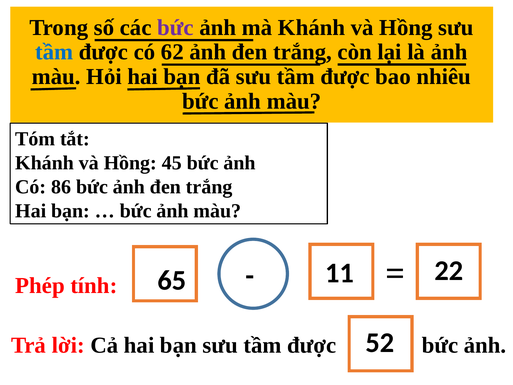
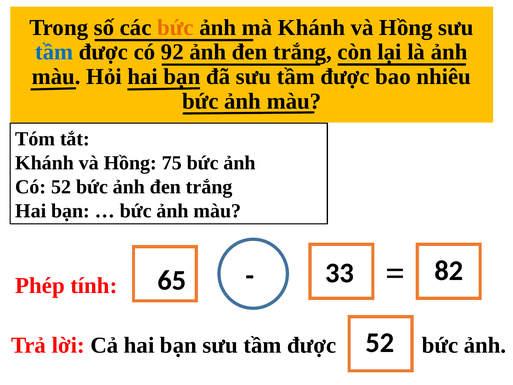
bức at (175, 27) colour: purple -> orange
62: 62 -> 92
45: 45 -> 75
Có 86: 86 -> 52
11: 11 -> 33
22: 22 -> 82
